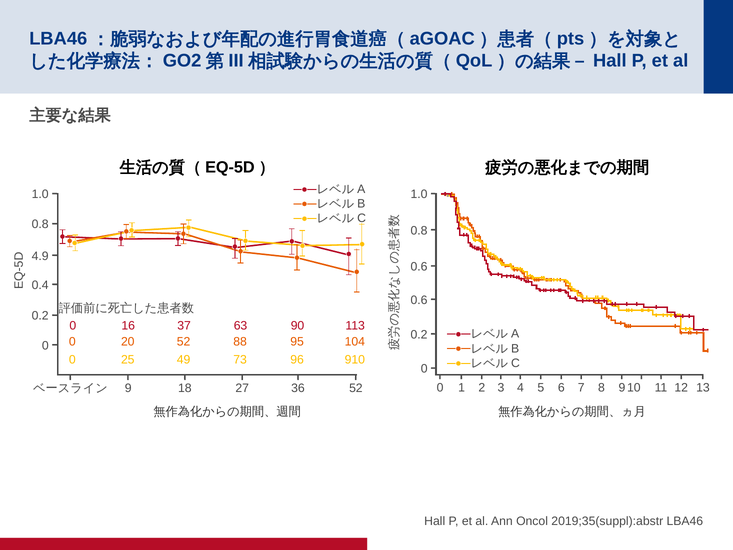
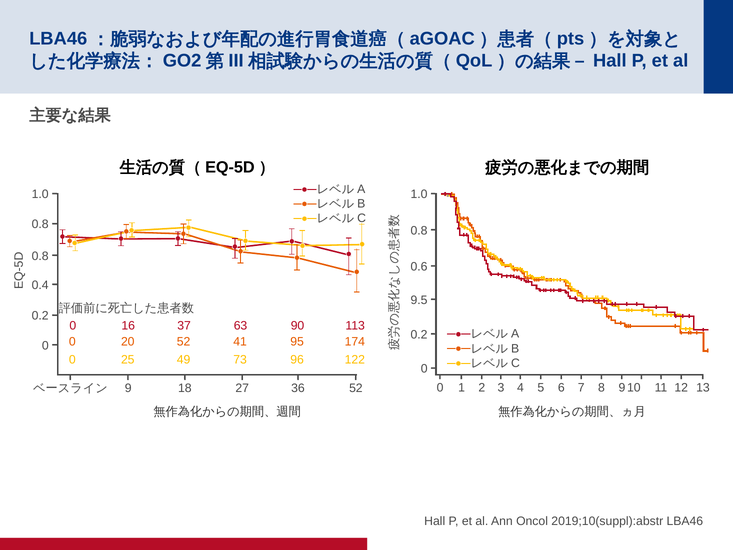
4.9 at (40, 256): 4.9 -> 0.8
0.6 at (419, 300): 0.6 -> 9.5
88: 88 -> 41
104: 104 -> 174
910: 910 -> 122
2019;35(suppl):abstr: 2019;35(suppl):abstr -> 2019;10(suppl):abstr
